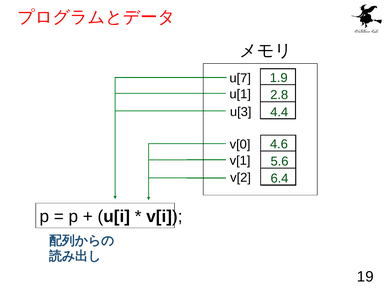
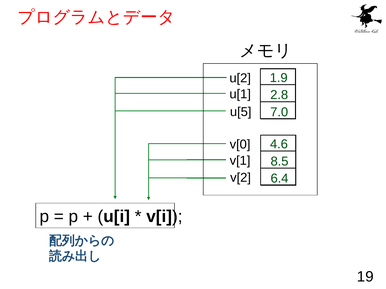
u[7: u[7 -> u[2
u[3: u[3 -> u[5
4.4: 4.4 -> 7.0
5.6: 5.6 -> 8.5
